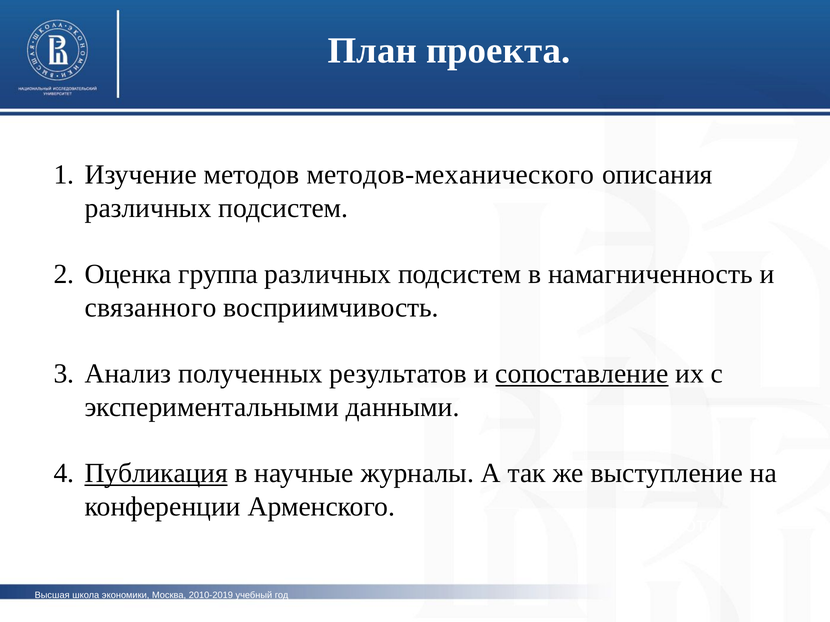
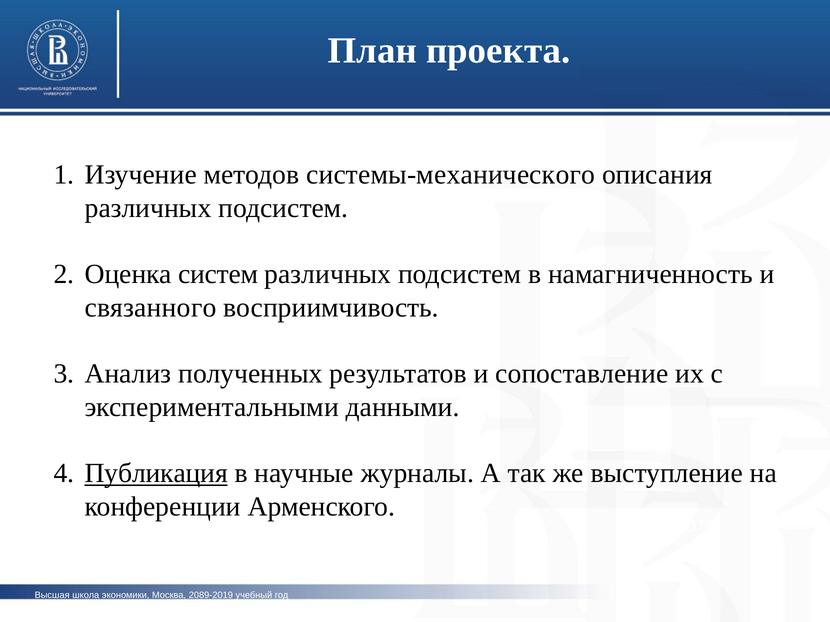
методов-механического: методов-механического -> системы-механического
группа: группа -> систем
сопоставление underline: present -> none
2010-2019: 2010-2019 -> 2089-2019
